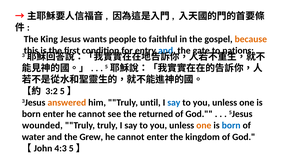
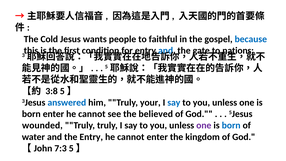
King: King -> Cold
because colour: orange -> blue
3:2: 3:2 -> 3:8
answered colour: orange -> blue
until: until -> your
returned: returned -> believed
one at (204, 125) colour: orange -> purple
the Grew: Grew -> Entry
4:3: 4:3 -> 7:3
